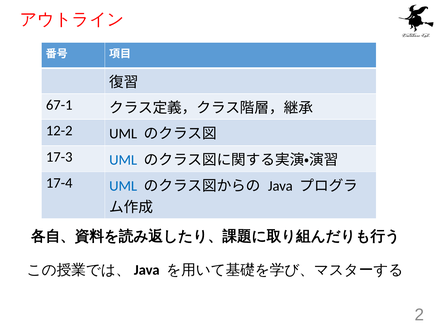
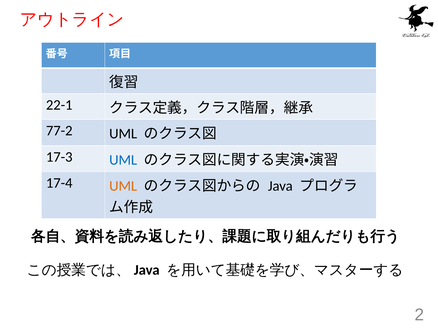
67-1: 67-1 -> 22-1
12-2: 12-2 -> 77-2
UML at (123, 186) colour: blue -> orange
